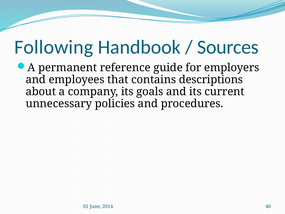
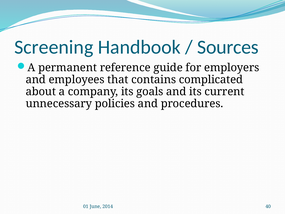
Following: Following -> Screening
descriptions: descriptions -> complicated
